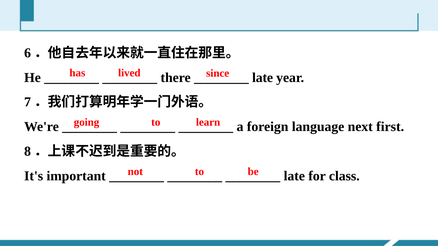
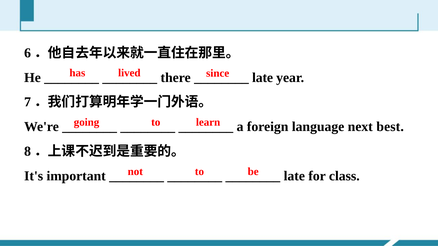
first: first -> best
